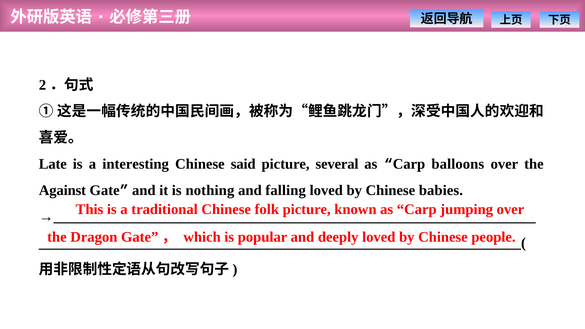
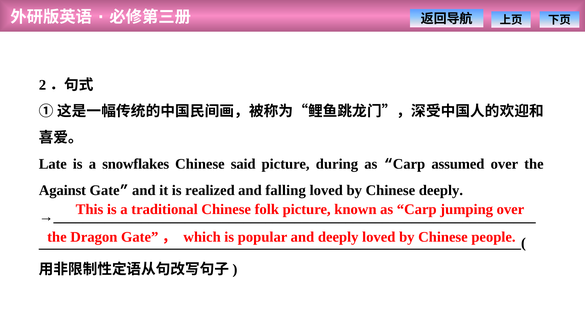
interesting: interesting -> snowflakes
several: several -> during
balloons: balloons -> assumed
nothing: nothing -> realized
Chinese babies: babies -> deeply
